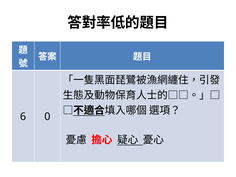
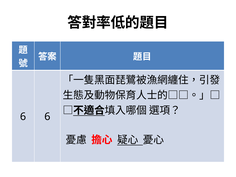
6 0: 0 -> 6
